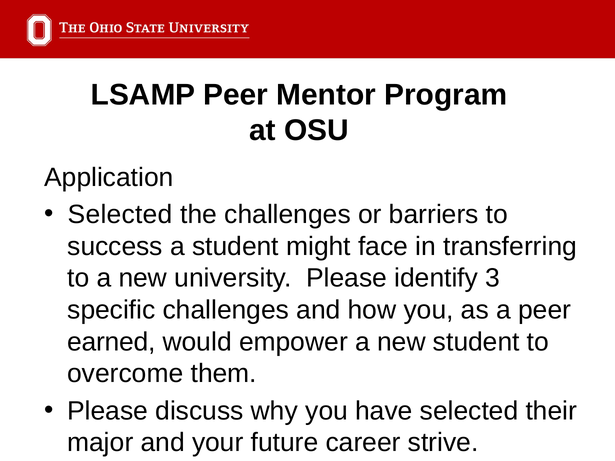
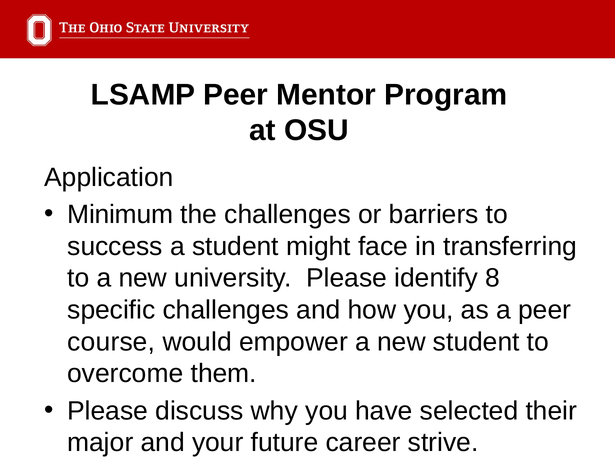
Selected at (120, 215): Selected -> Minimum
3: 3 -> 8
earned: earned -> course
